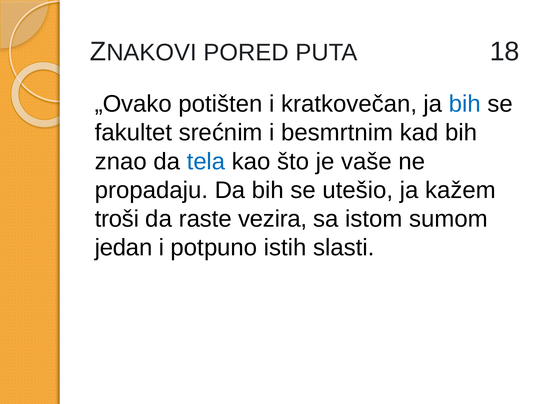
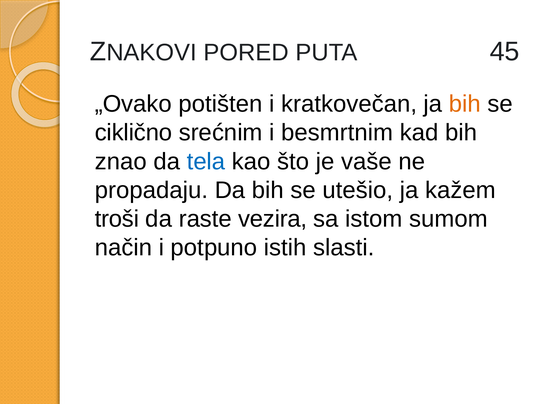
18: 18 -> 45
bih at (465, 104) colour: blue -> orange
fakultet: fakultet -> ciklično
jedan: jedan -> način
